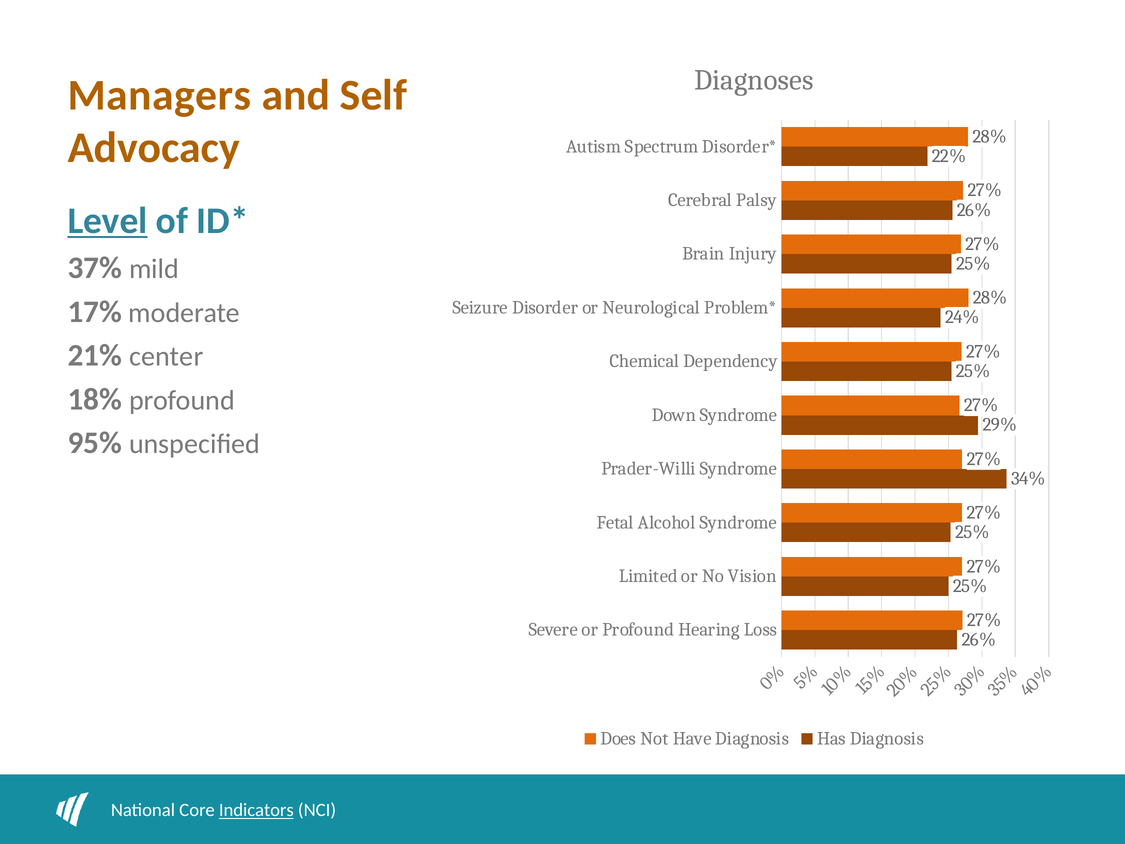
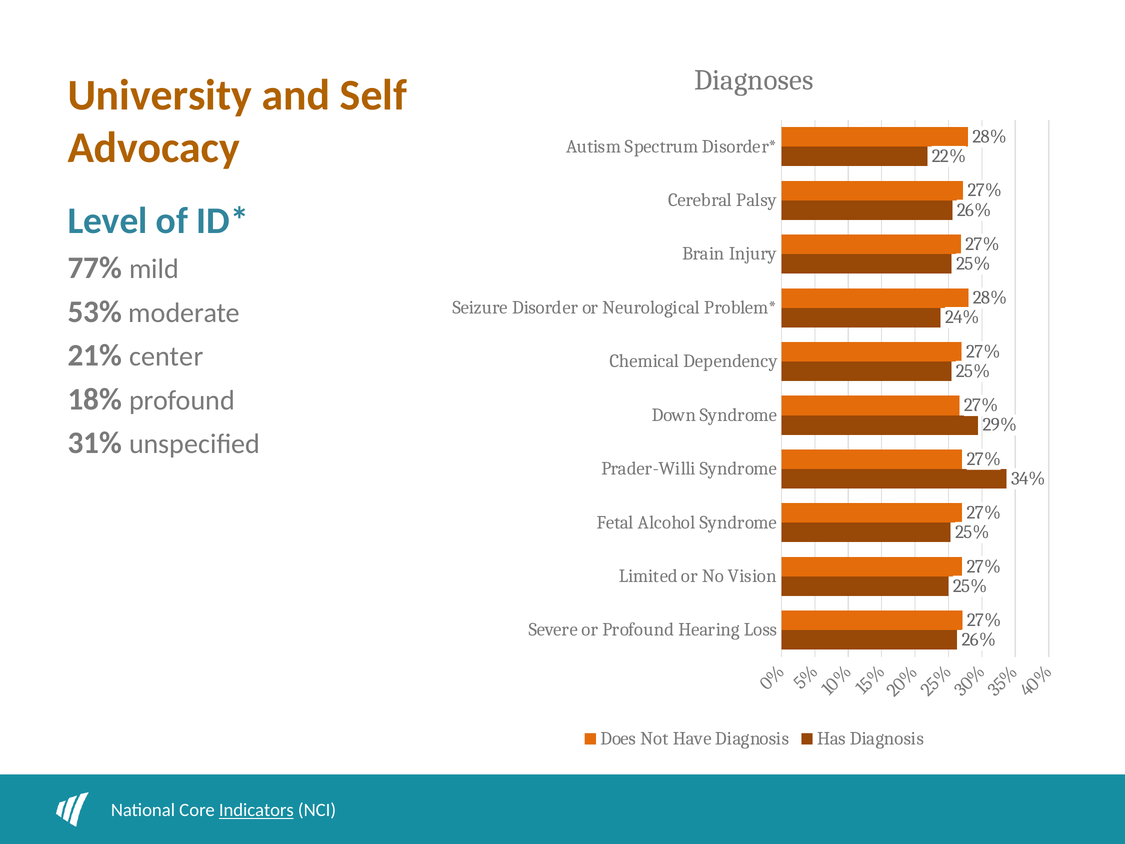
Managers: Managers -> University
Level underline: present -> none
37%: 37% -> 77%
17%: 17% -> 53%
95%: 95% -> 31%
